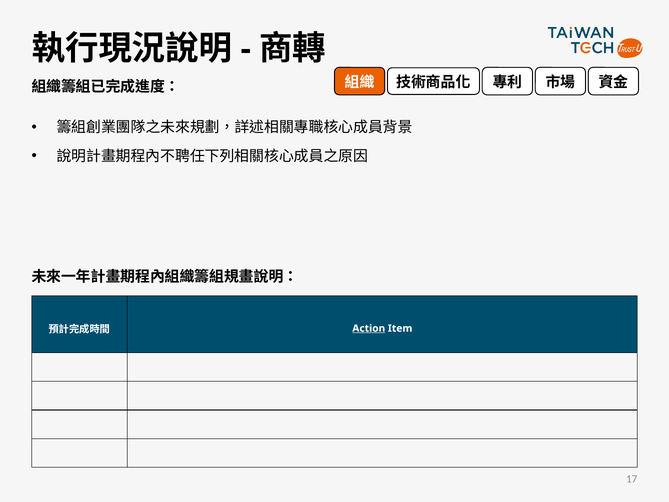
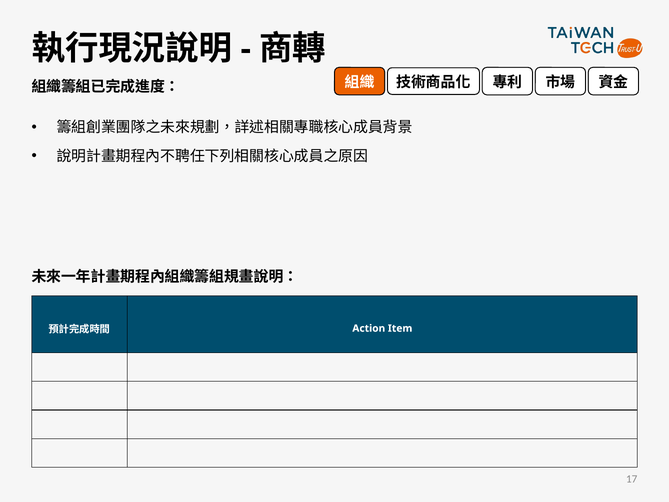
Action underline: present -> none
